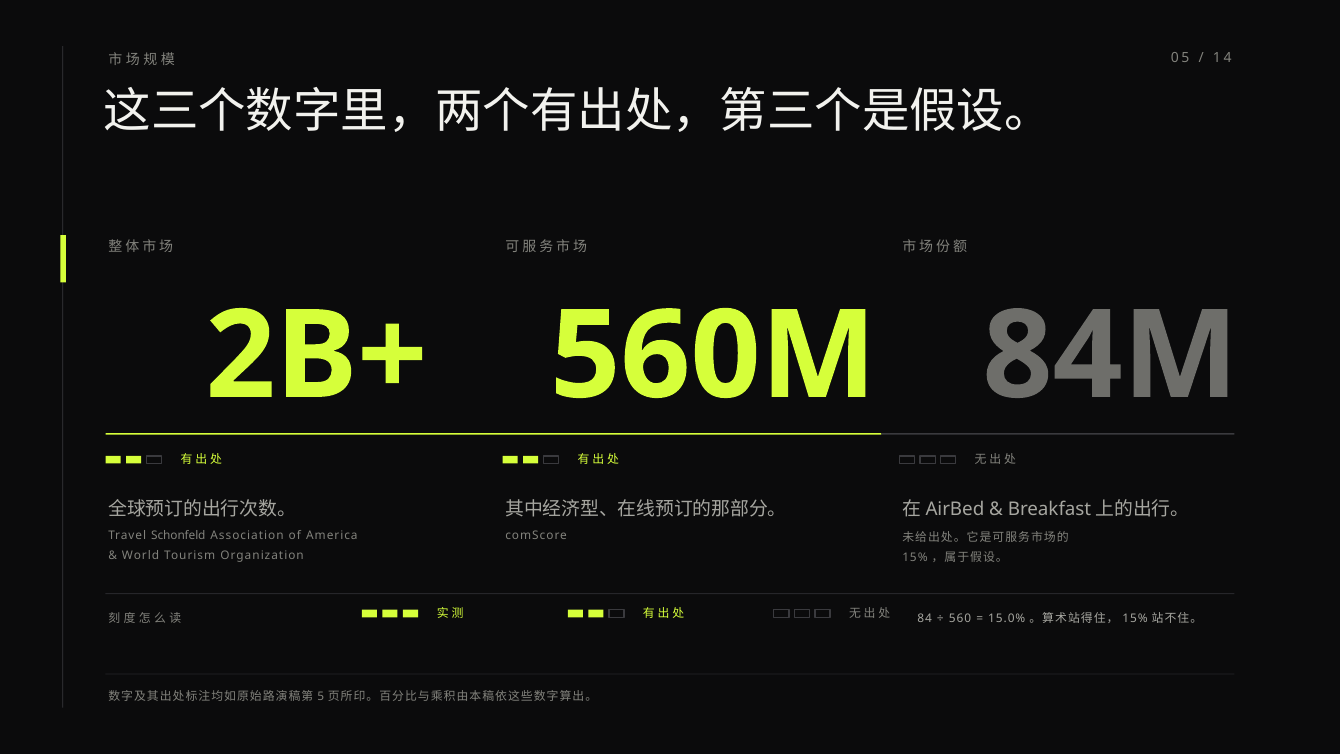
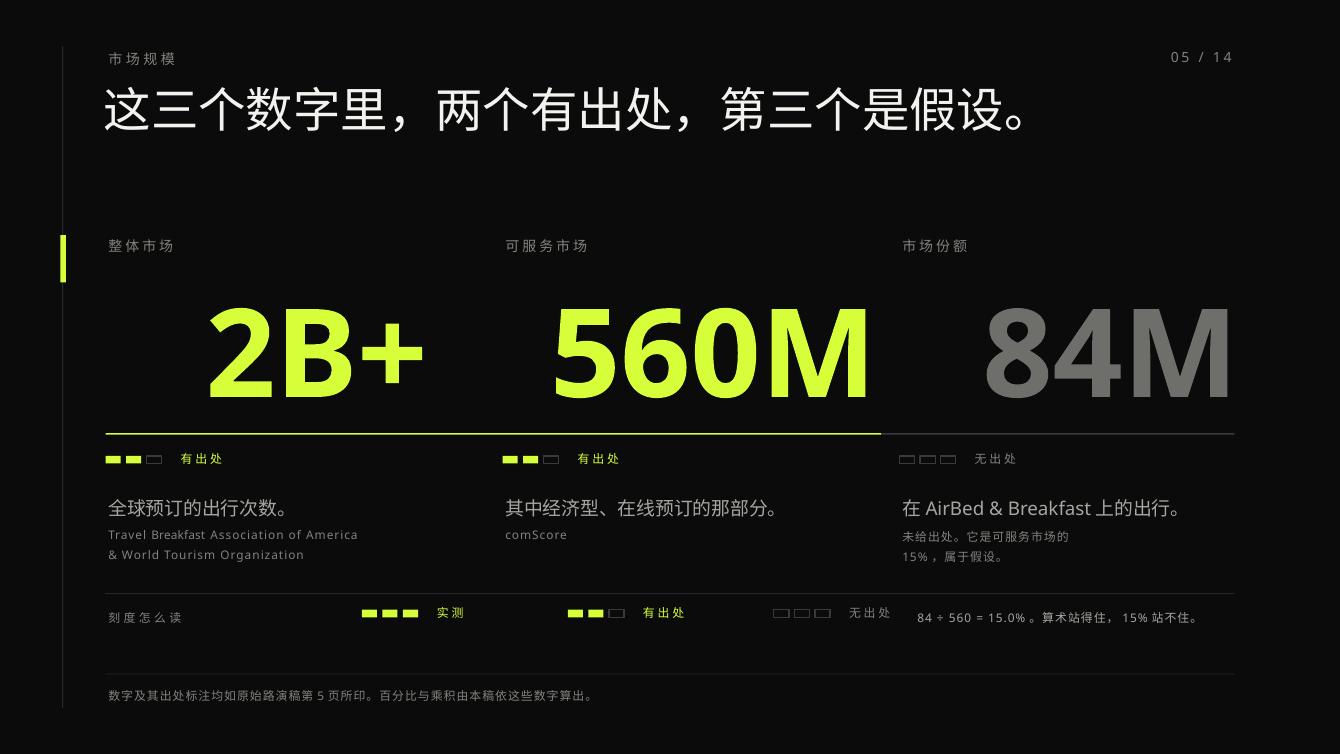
Schonfeld: Schonfeld -> Breakfast
